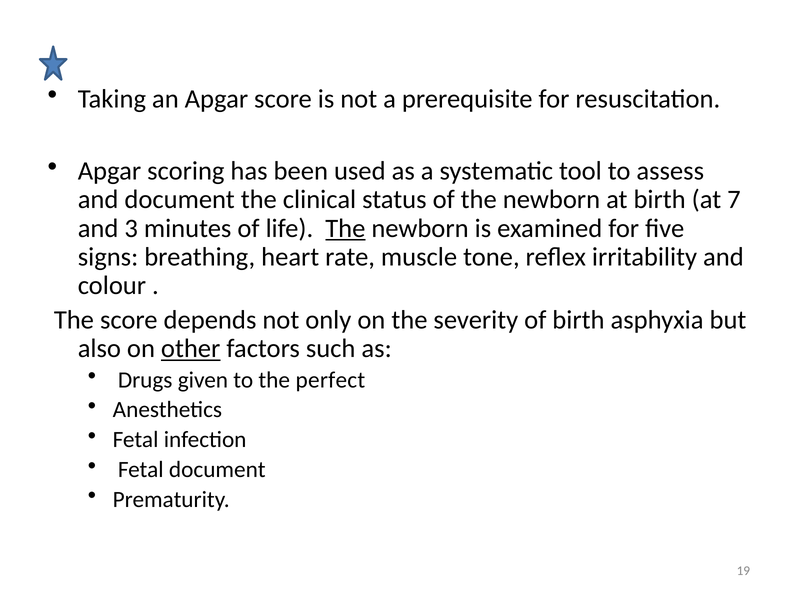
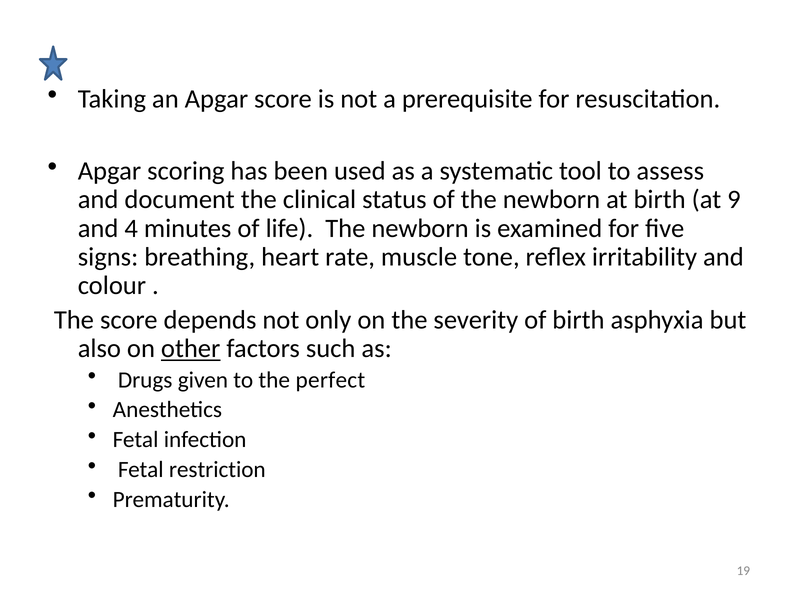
7: 7 -> 9
3: 3 -> 4
The at (345, 228) underline: present -> none
Fetal document: document -> restriction
